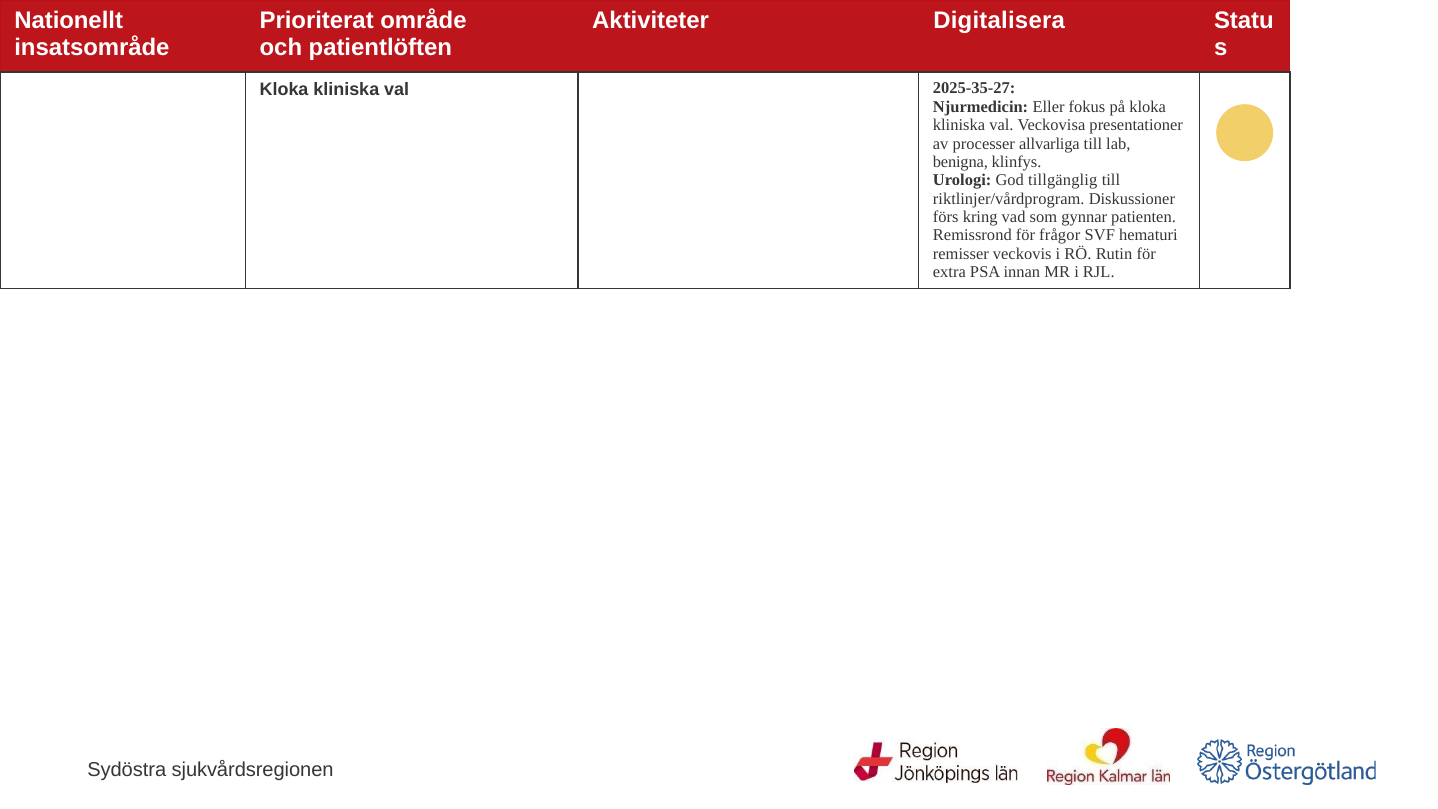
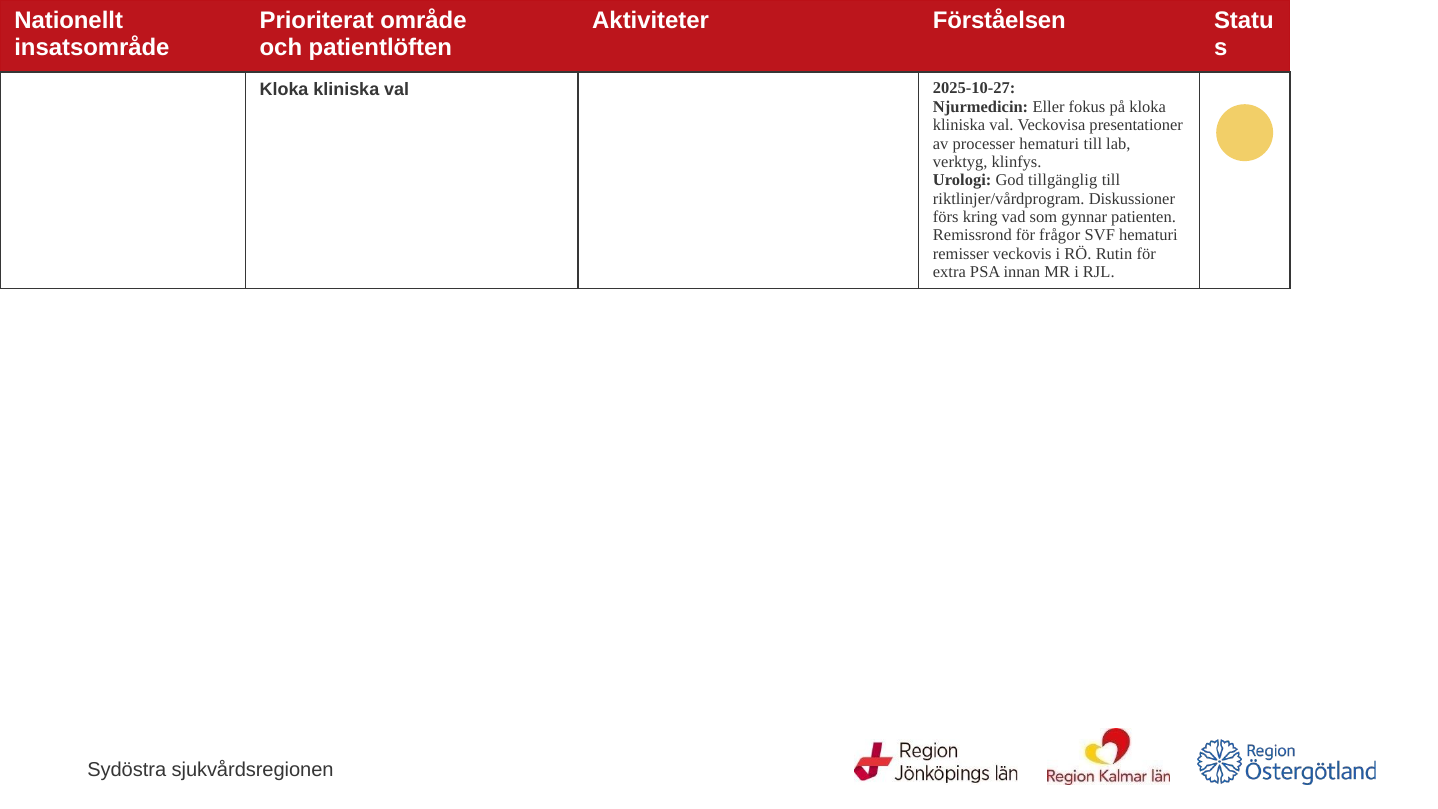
Digitalisera: Digitalisera -> Förståelsen
2025-35-27: 2025-35-27 -> 2025-10-27
processer allvarliga: allvarliga -> hematuri
benigna: benigna -> verktyg
